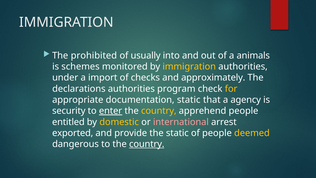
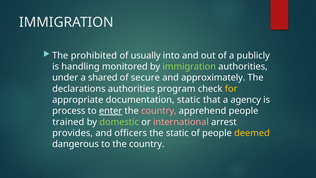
animals: animals -> publicly
schemes: schemes -> handling
immigration at (189, 66) colour: yellow -> light green
import: import -> shared
checks: checks -> secure
security: security -> process
country at (159, 111) colour: yellow -> pink
entitled: entitled -> trained
domestic colour: yellow -> light green
exported: exported -> provides
provide: provide -> officers
country at (147, 144) underline: present -> none
